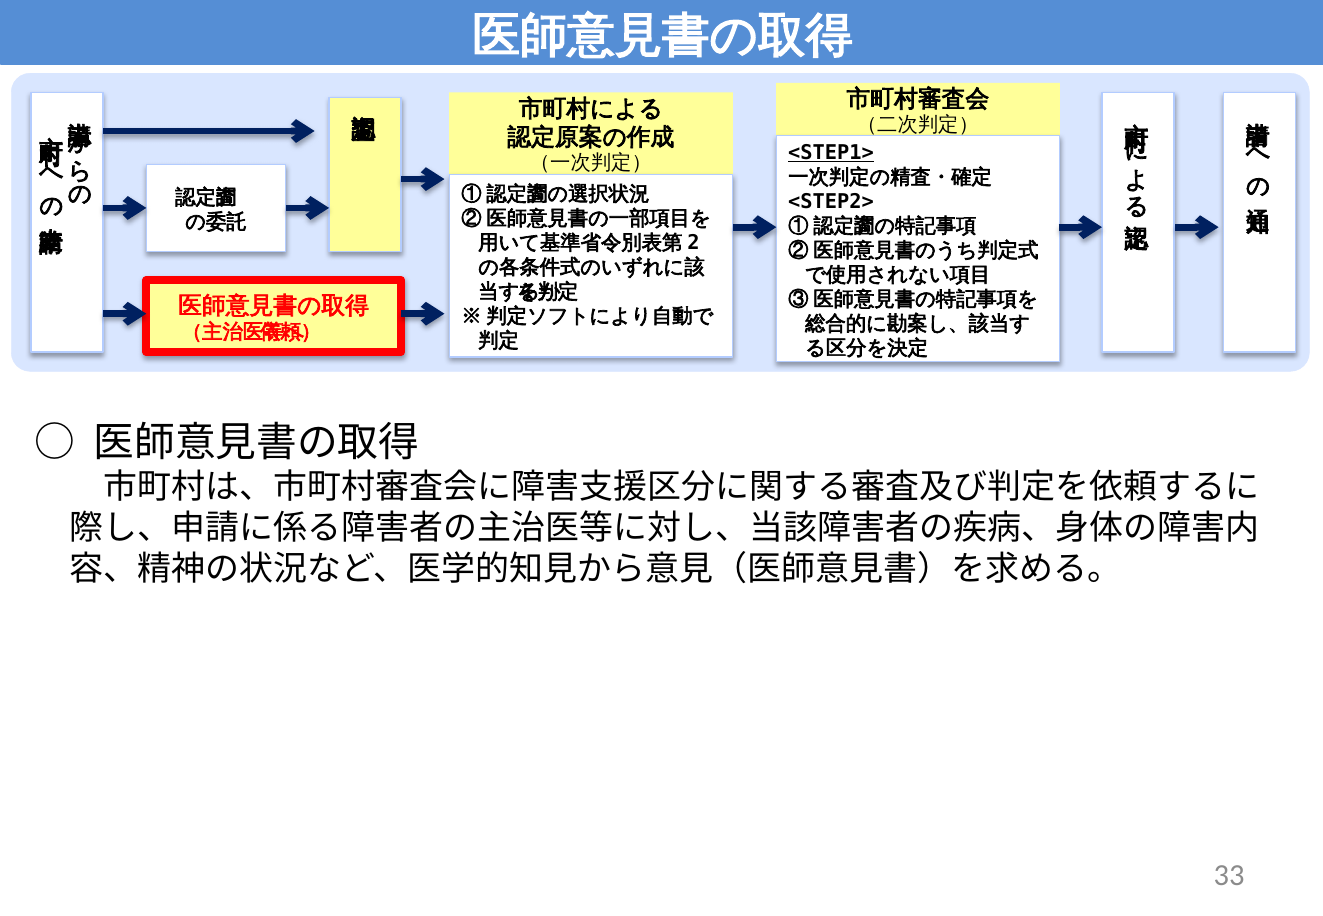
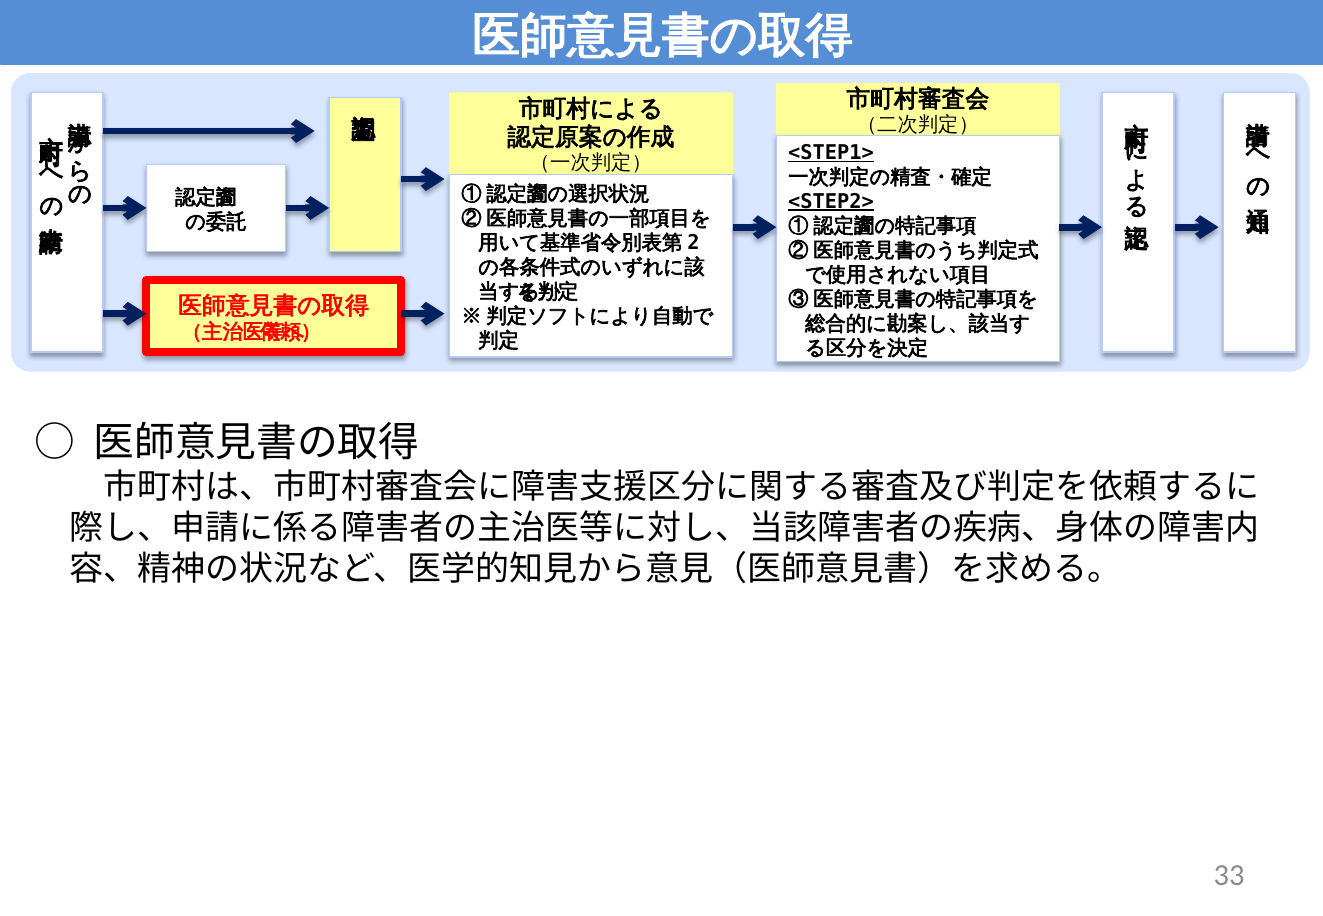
<STEP2> underline: none -> present
